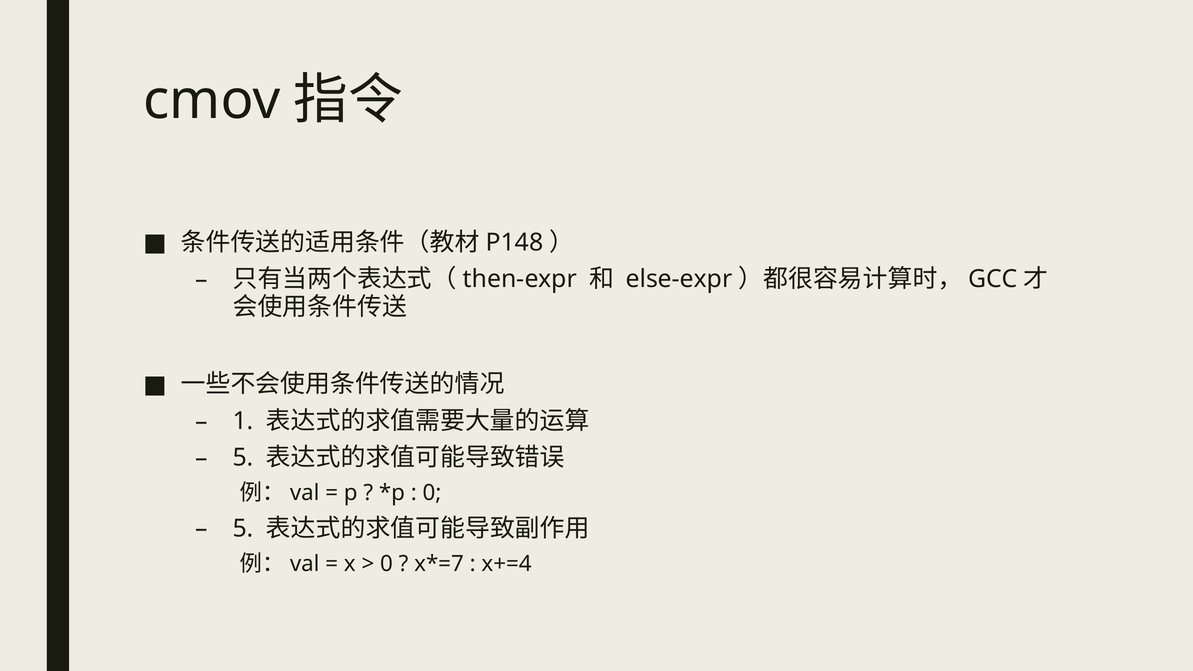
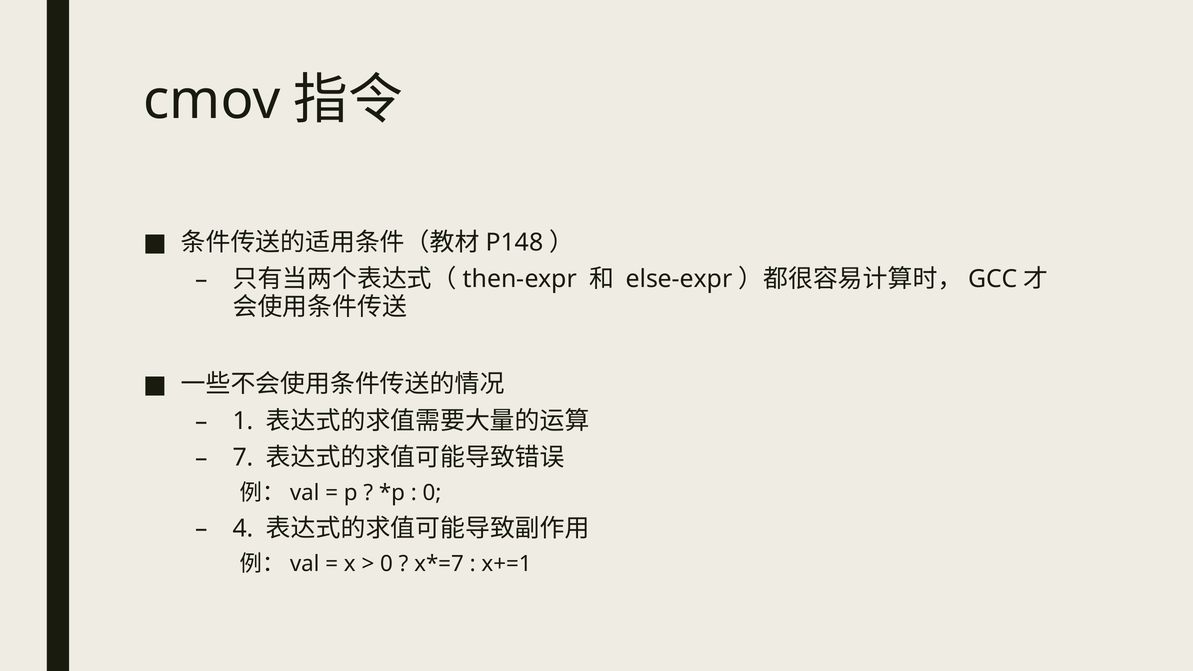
5 at (243, 458): 5 -> 7
5 at (243, 528): 5 -> 4
x+=4: x+=4 -> x+=1
